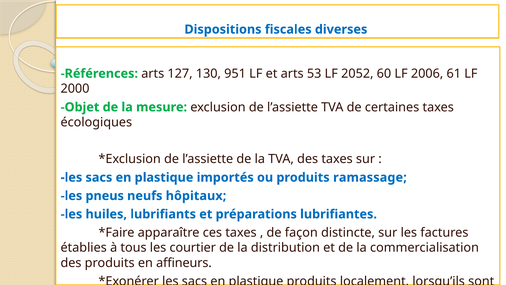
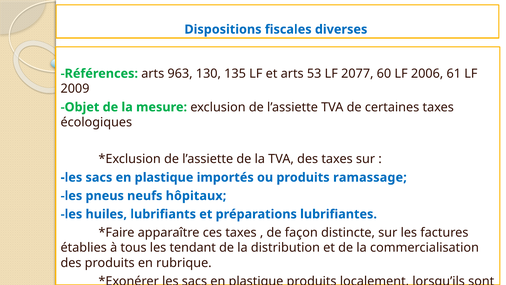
127: 127 -> 963
951: 951 -> 135
2052: 2052 -> 2077
2000: 2000 -> 2009
courtier: courtier -> tendant
affineurs: affineurs -> rubrique
